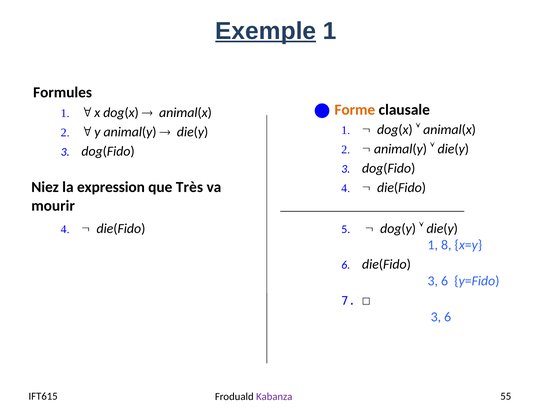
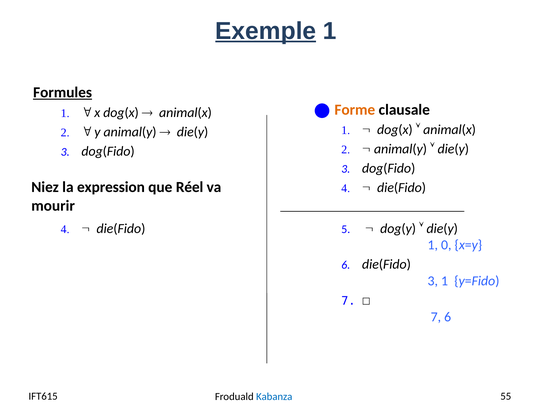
Formules underline: none -> present
Très: Très -> Réel
8: 8 -> 0
6 at (445, 281): 6 -> 1
3 at (436, 317): 3 -> 7
Kabanza colour: purple -> blue
